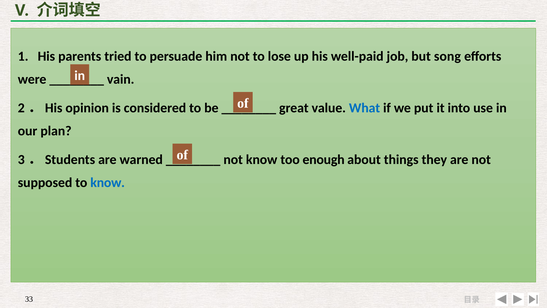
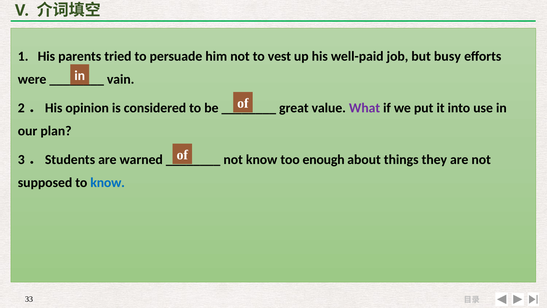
lose: lose -> vest
song: song -> busy
What colour: blue -> purple
